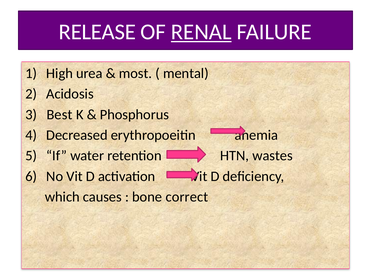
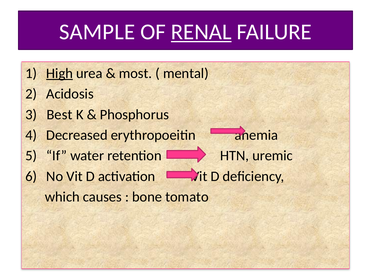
RELEASE: RELEASE -> SAMPLE
High underline: none -> present
wastes: wastes -> uremic
correct: correct -> tomato
